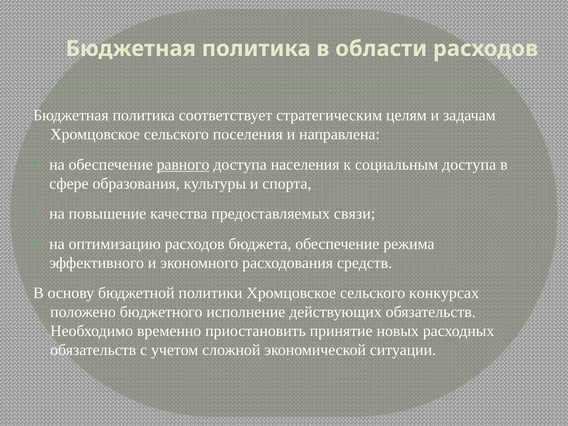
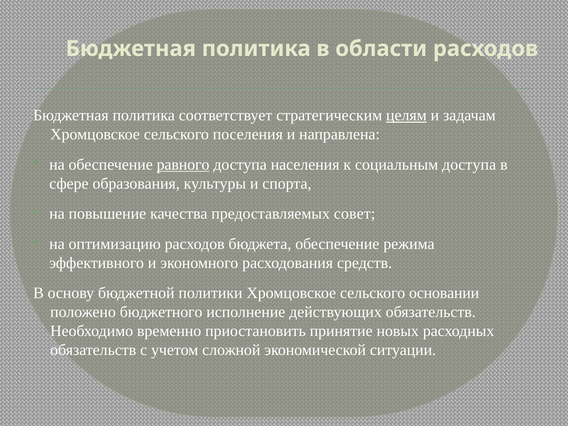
целям underline: none -> present
связи: связи -> совет
конкурсах: конкурсах -> основании
